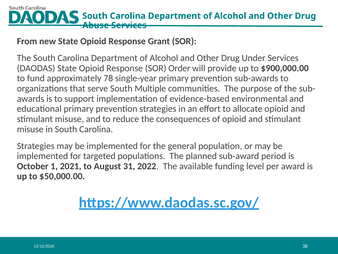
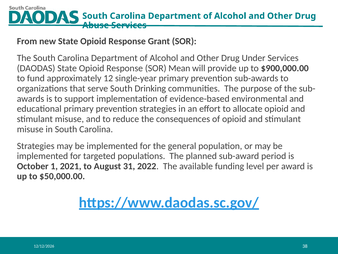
Order: Order -> Mean
78: 78 -> 12
Multiple: Multiple -> Drinking
